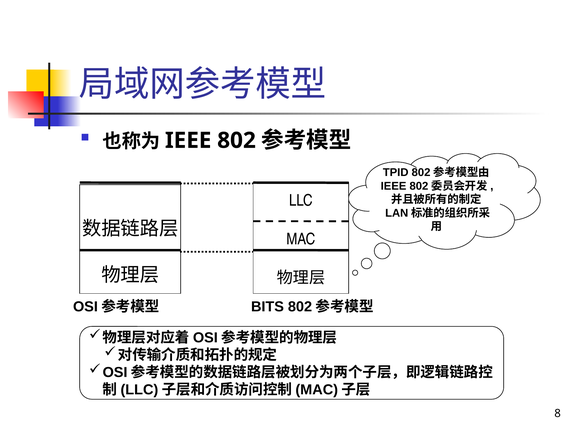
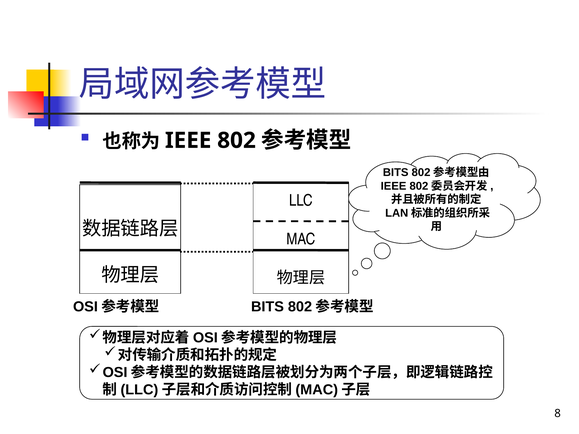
TPID at (396, 173): TPID -> BITS
